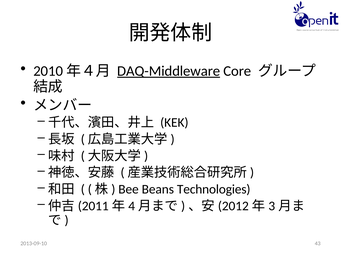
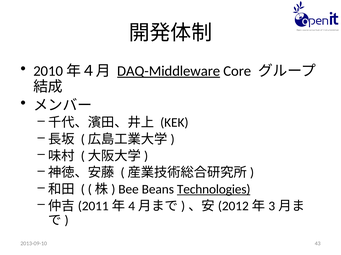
Technologies underline: none -> present
